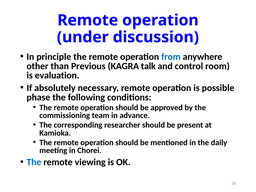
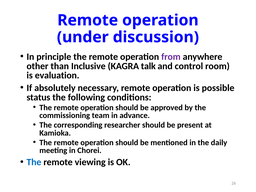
from colour: blue -> purple
Previous: Previous -> Inclusive
phase: phase -> status
